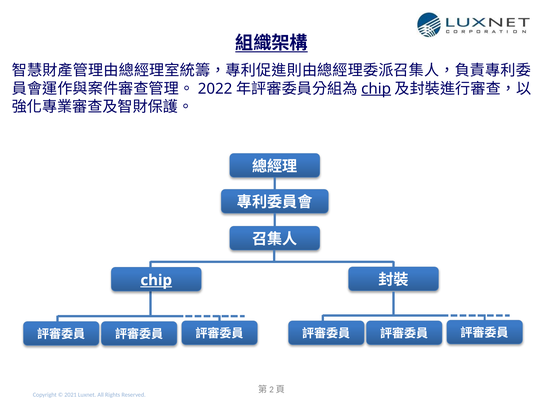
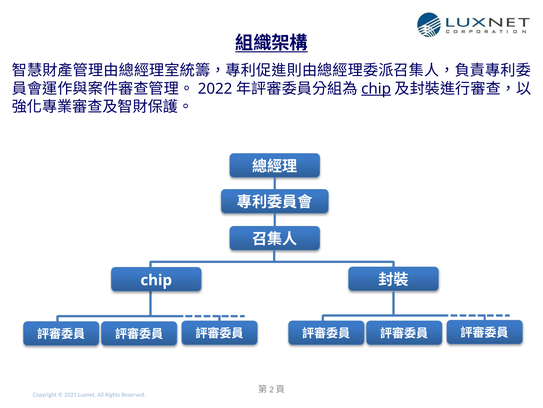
chip at (156, 280) underline: present -> none
